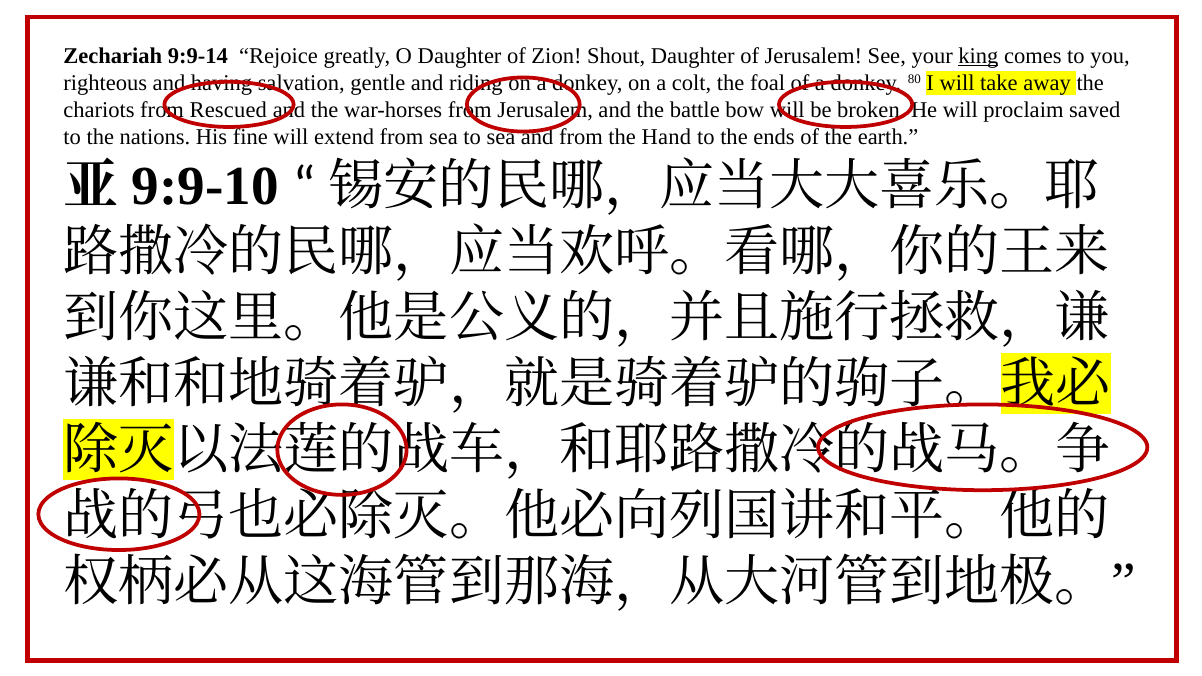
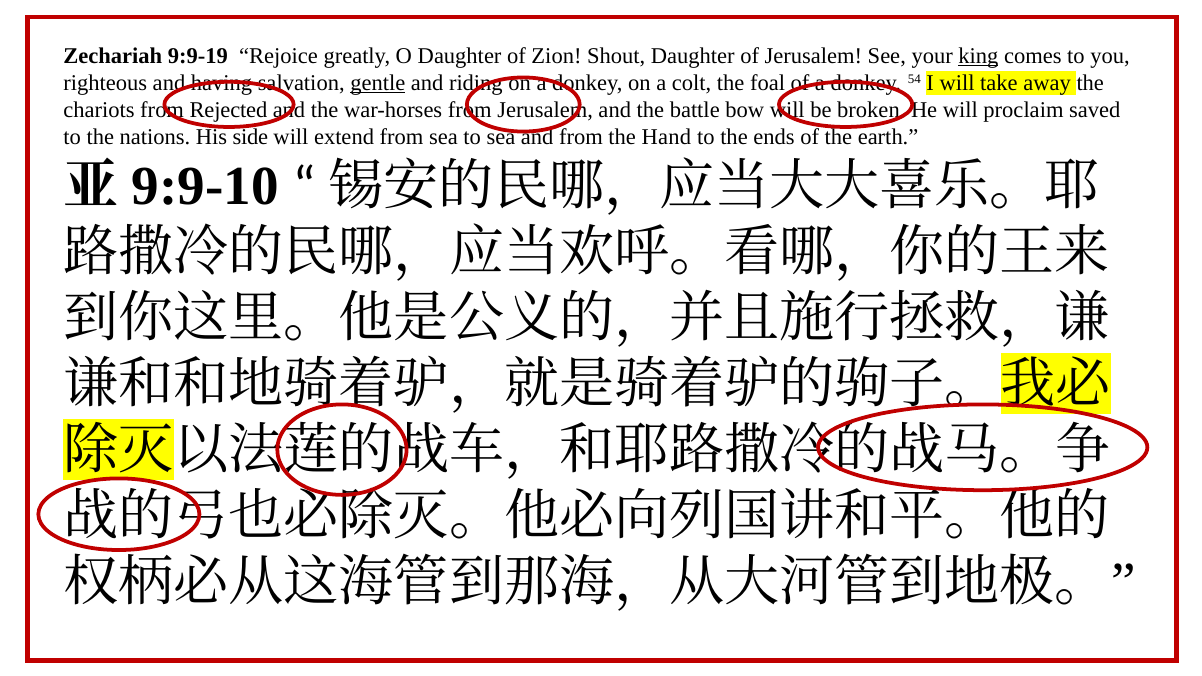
9:9-14: 9:9-14 -> 9:9-19
gentle underline: none -> present
80: 80 -> 54
Rescued: Rescued -> Rejected
fine: fine -> side
